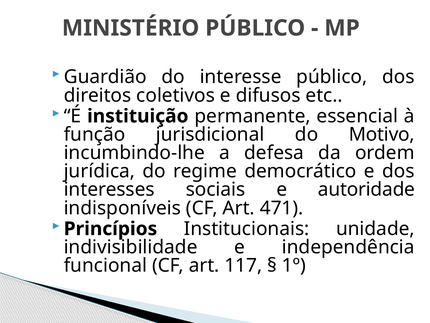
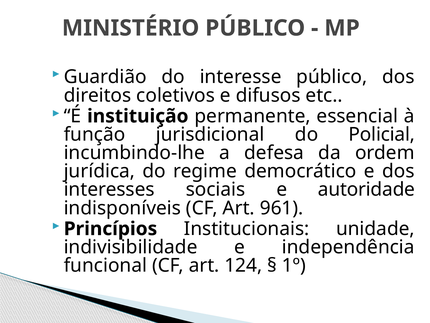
Motivo: Motivo -> Policial
471: 471 -> 961
117: 117 -> 124
